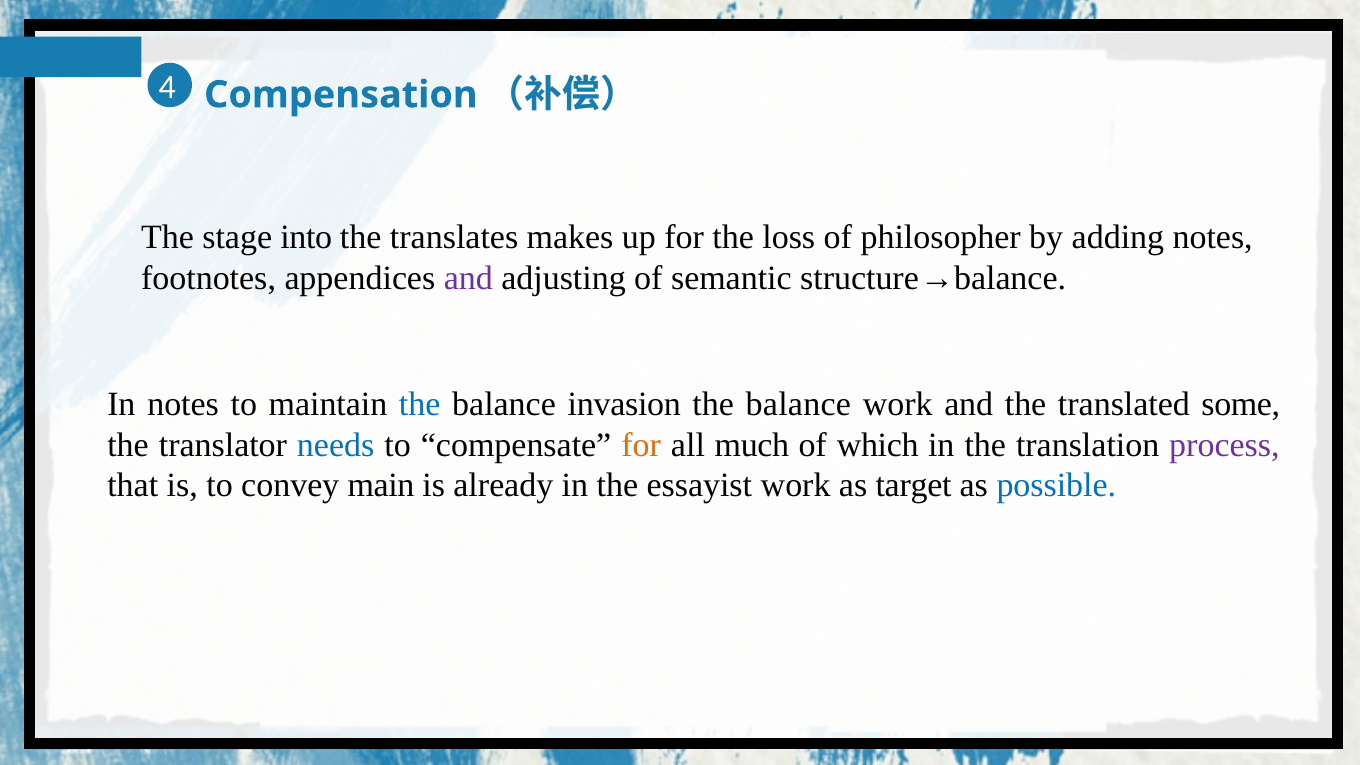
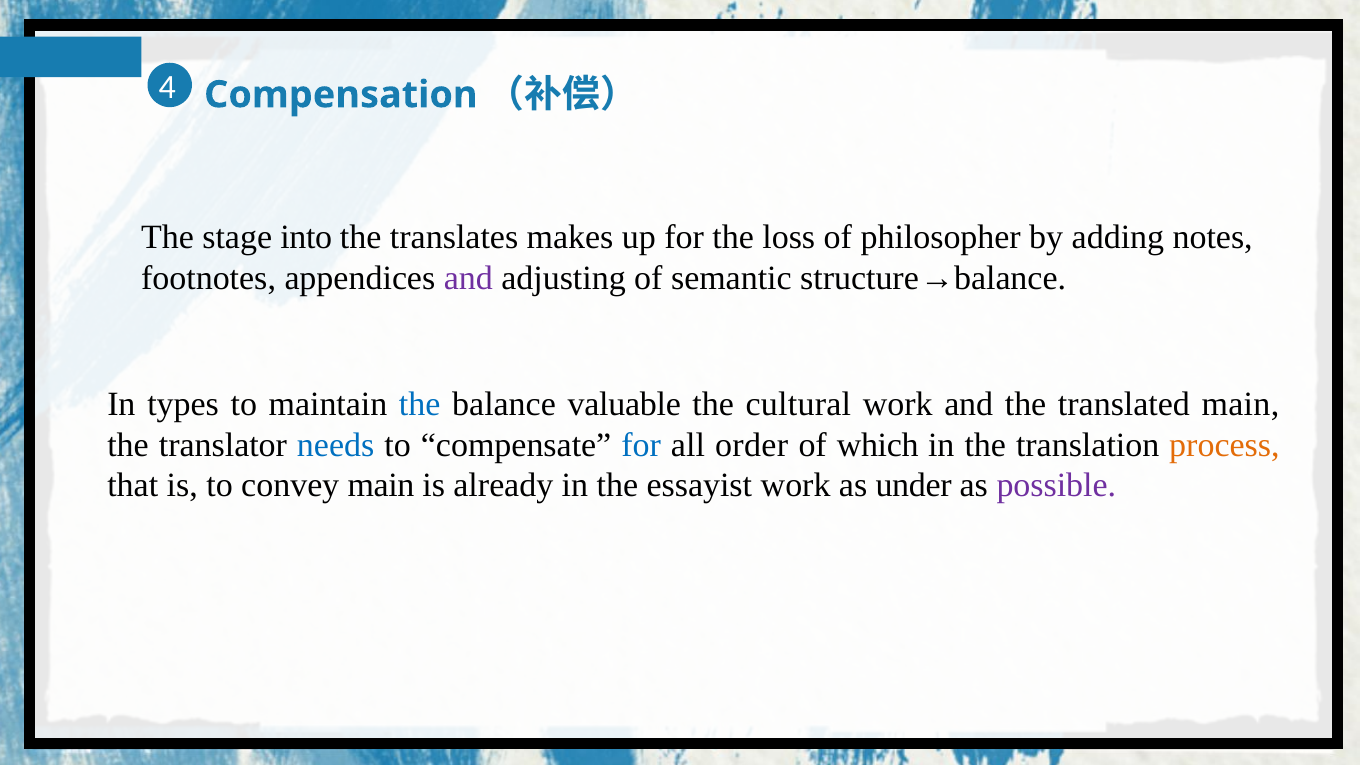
In notes: notes -> types
invasion: invasion -> valuable
balance at (798, 404): balance -> cultural
translated some: some -> main
for at (641, 445) colour: orange -> blue
much: much -> order
process colour: purple -> orange
target: target -> under
possible colour: blue -> purple
